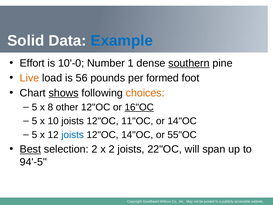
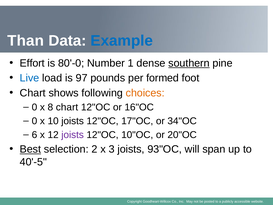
Solid: Solid -> Than
10'-0: 10'-0 -> 80'-0
Live colour: orange -> blue
56: 56 -> 97
shows underline: present -> none
5 at (34, 107): 5 -> 0
8 other: other -> chart
16"OC underline: present -> none
5 at (34, 121): 5 -> 0
11"OC: 11"OC -> 17"OC
or 14"OC: 14"OC -> 34"OC
5 at (34, 135): 5 -> 6
joists at (73, 135) colour: blue -> purple
12"OC 14"OC: 14"OC -> 10"OC
55"OC: 55"OC -> 20"OC
x 2: 2 -> 3
22"OC: 22"OC -> 93"OC
94'-5: 94'-5 -> 40'-5
